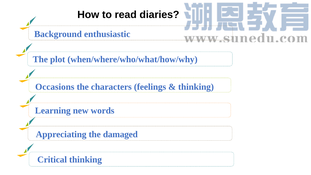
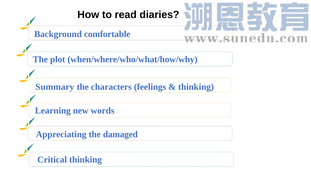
enthusiastic: enthusiastic -> comfortable
Occasions: Occasions -> Summary
